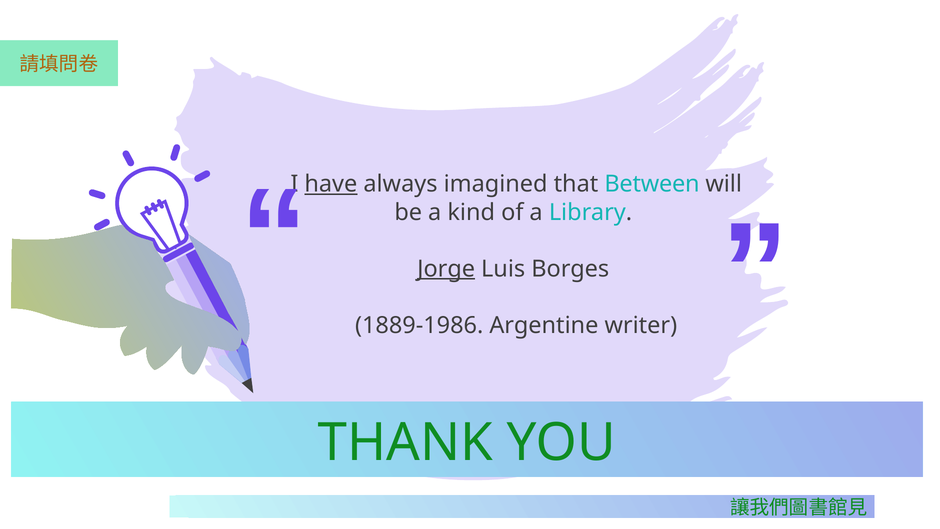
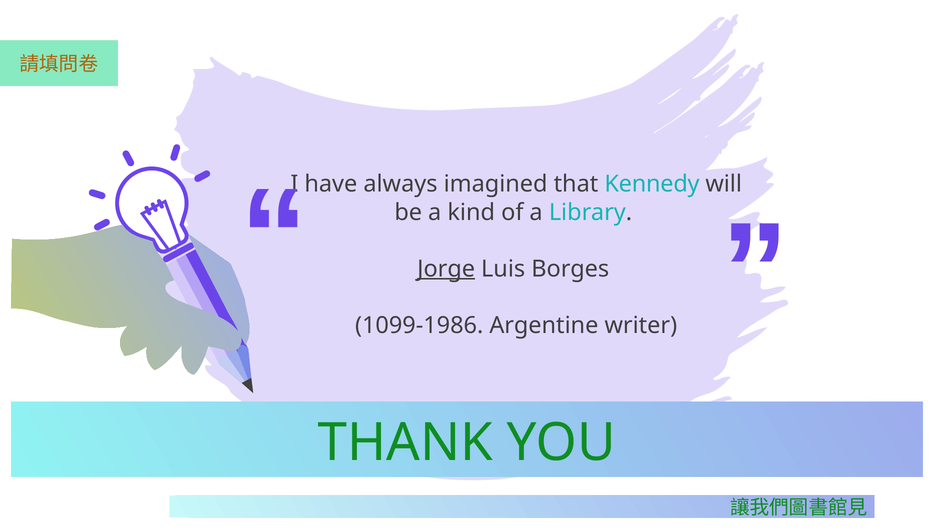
have underline: present -> none
Between: Between -> Kennedy
1889-1986: 1889-1986 -> 1099-1986
